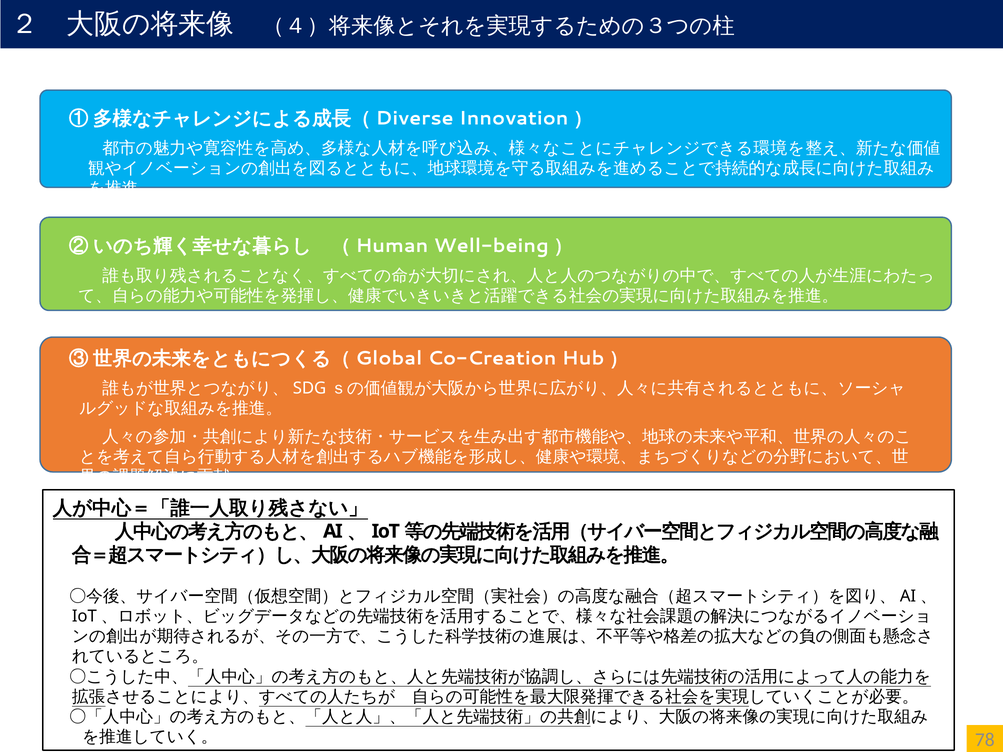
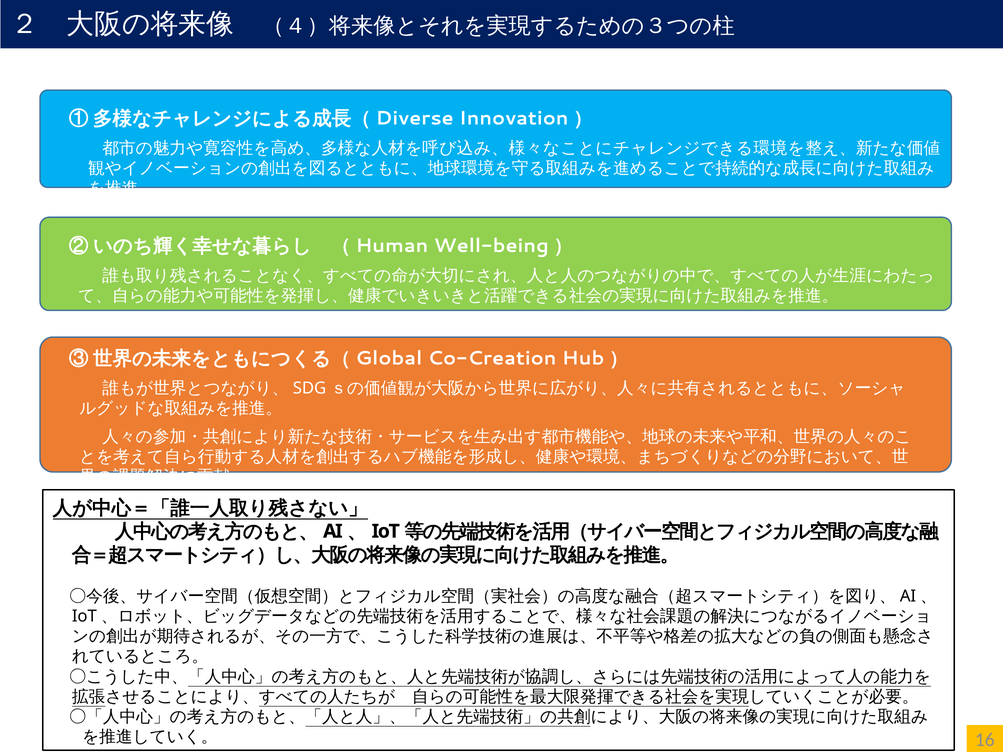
78: 78 -> 16
